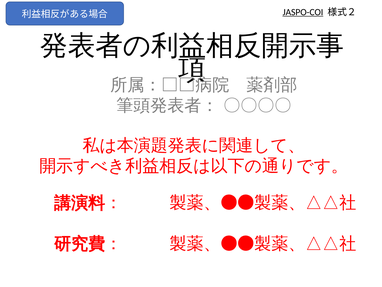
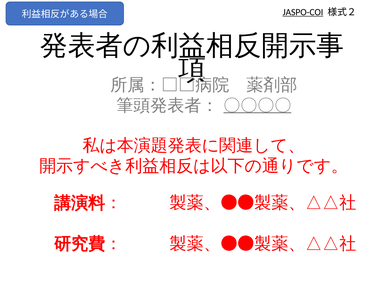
〇〇〇〇 underline: none -> present
